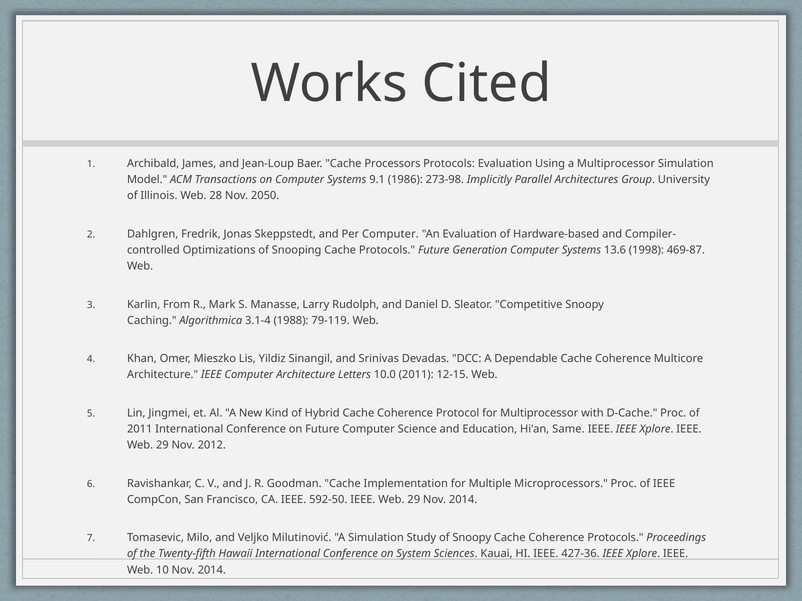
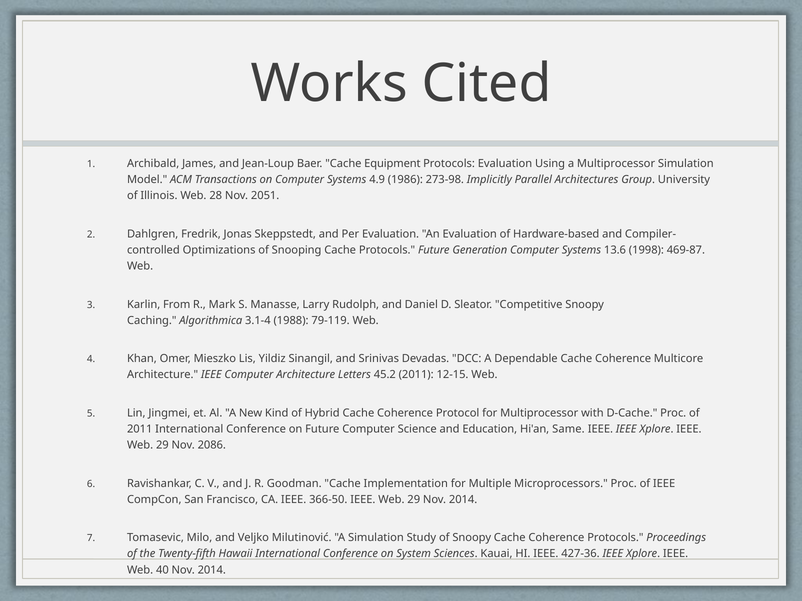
Processors: Processors -> Equipment
9.1: 9.1 -> 4.9
2050: 2050 -> 2051
Per Computer: Computer -> Evaluation
10.0: 10.0 -> 45.2
2012: 2012 -> 2086
592-50: 592-50 -> 366-50
10: 10 -> 40
